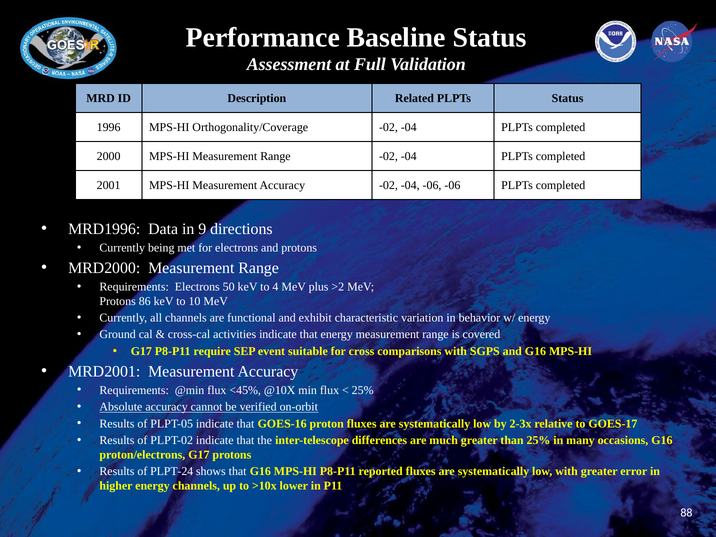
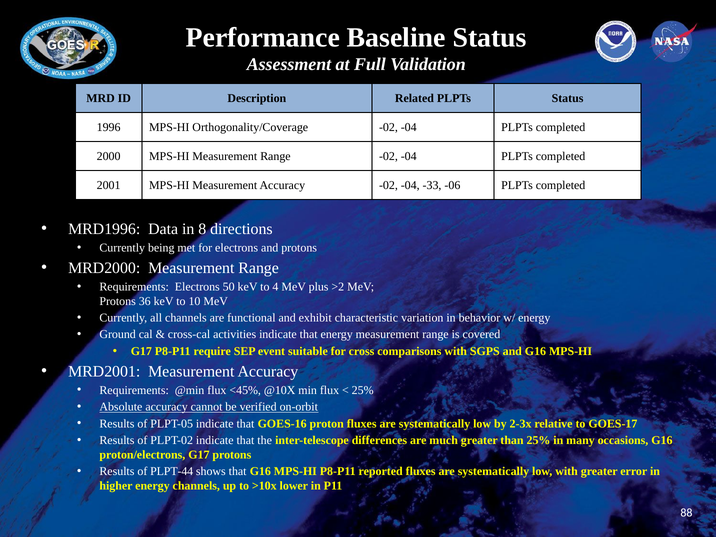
-04 -06: -06 -> -33
9: 9 -> 8
86: 86 -> 36
PLPT-24: PLPT-24 -> PLPT-44
